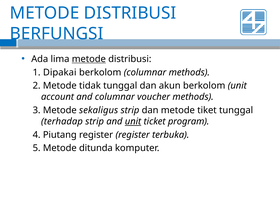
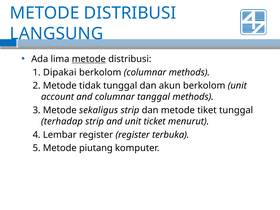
BERFUNGSI: BERFUNGSI -> LANGSUNG
voucher: voucher -> tanggal
unit at (133, 121) underline: present -> none
program: program -> menurut
Piutang: Piutang -> Lembar
ditunda: ditunda -> piutang
